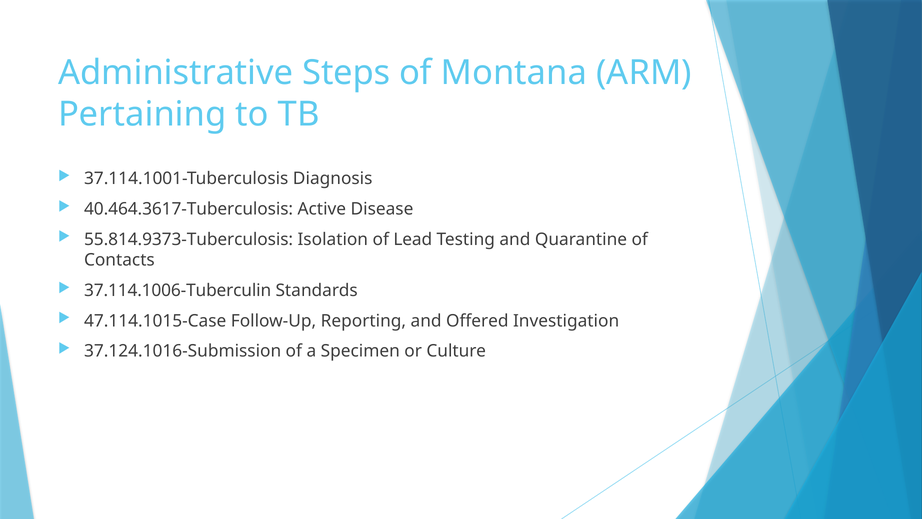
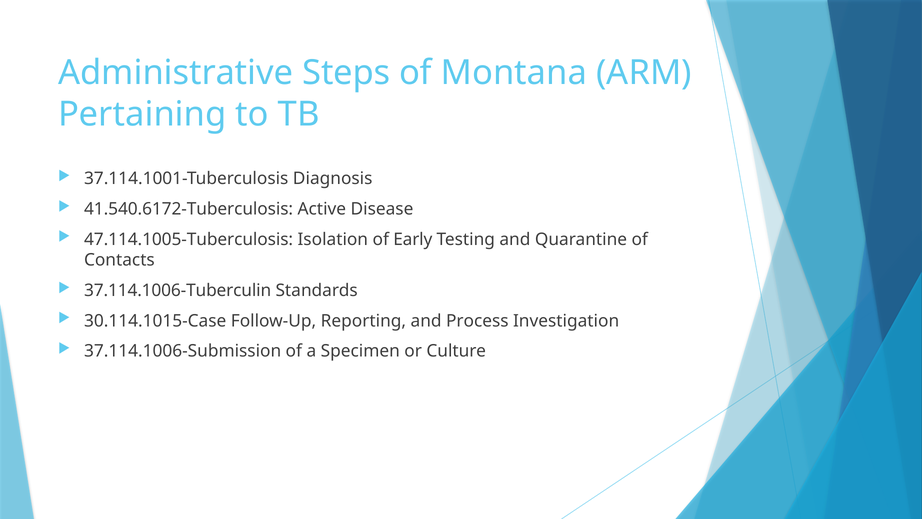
40.464.3617-Tuberculosis: 40.464.3617-Tuberculosis -> 41.540.6172-Tuberculosis
55.814.9373-Tuberculosis: 55.814.9373-Tuberculosis -> 47.114.1005-Tuberculosis
Lead: Lead -> Early
47.114.1015-Case: 47.114.1015-Case -> 30.114.1015-Case
Offered: Offered -> Process
37.124.1016-Submission: 37.124.1016-Submission -> 37.114.1006-Submission
